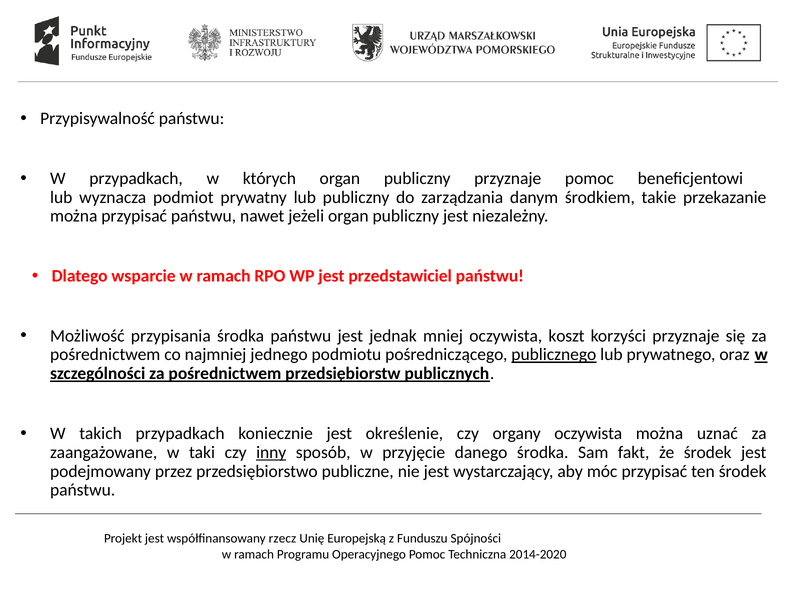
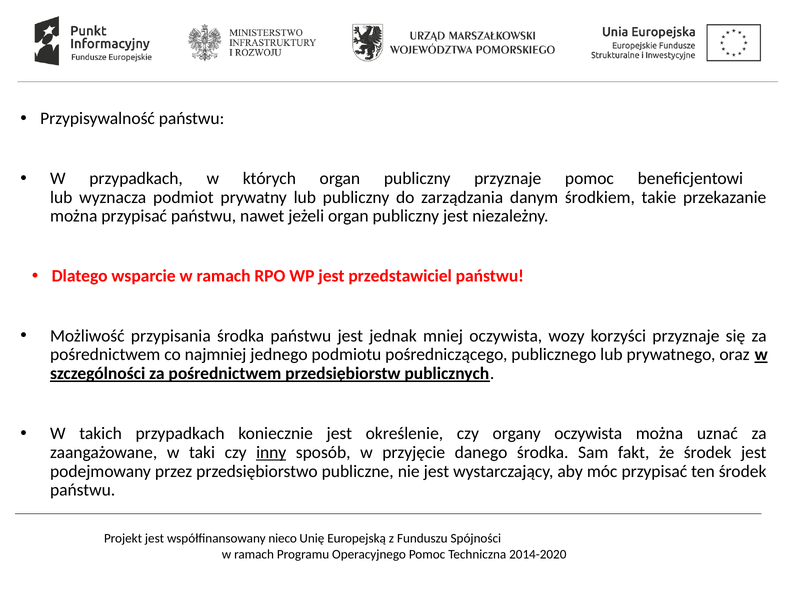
koszt: koszt -> wozy
publicznego underline: present -> none
rzecz: rzecz -> nieco
